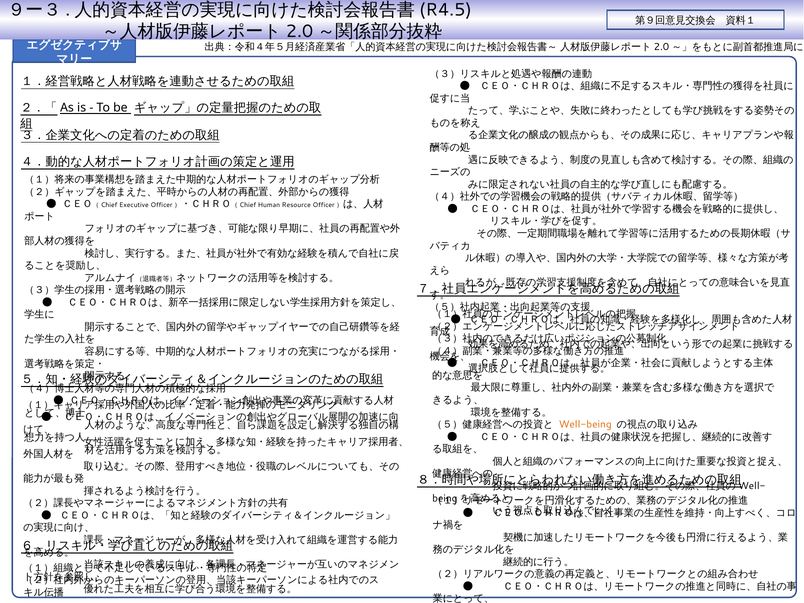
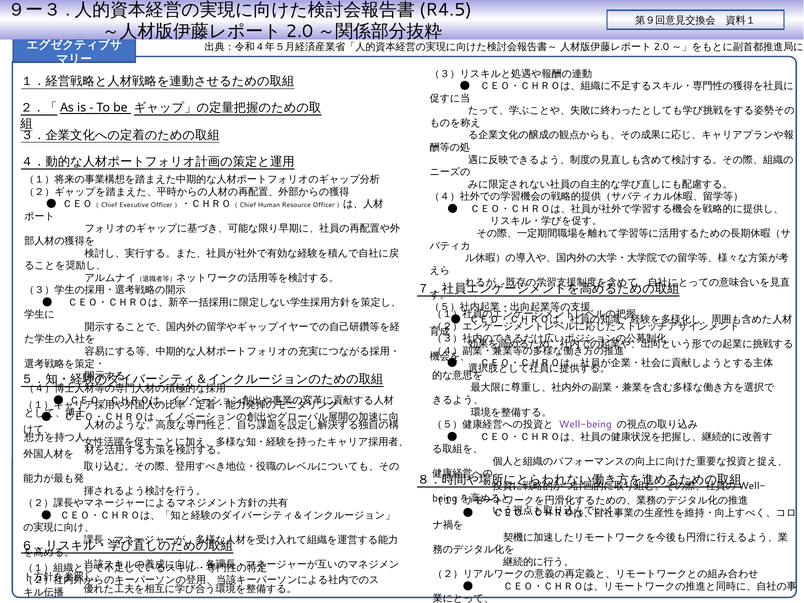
Well-being colour: orange -> purple
